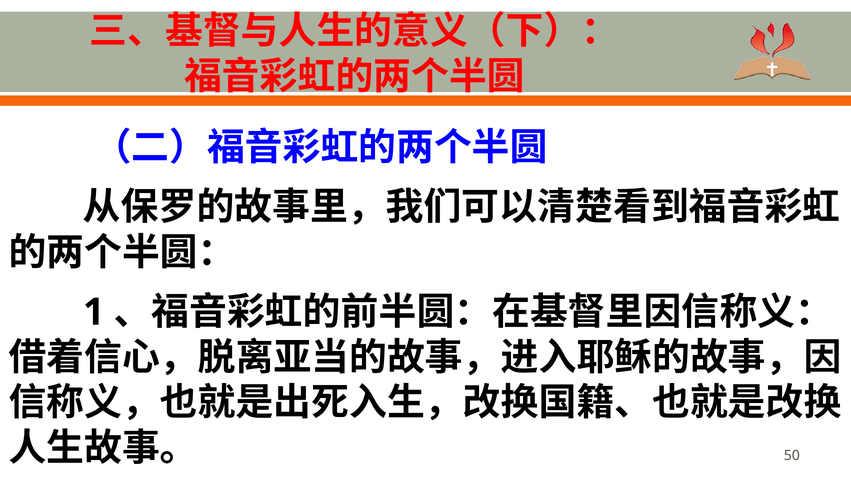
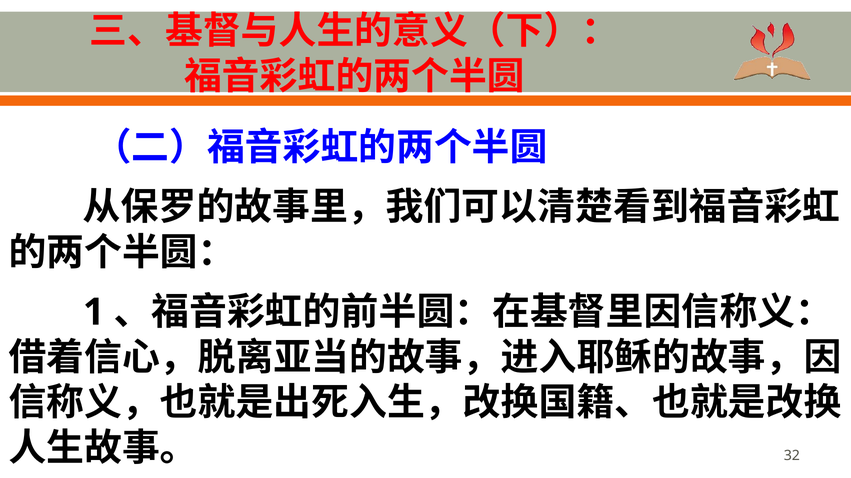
50: 50 -> 32
